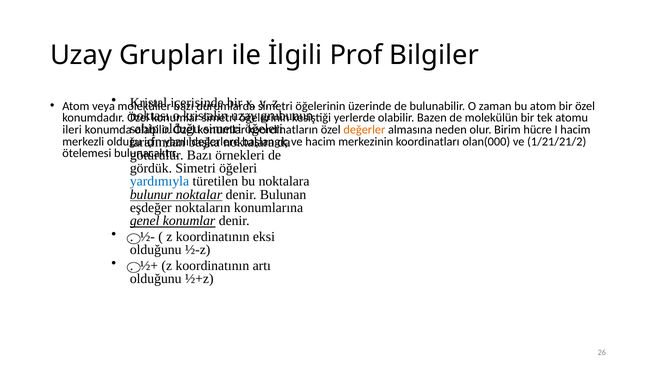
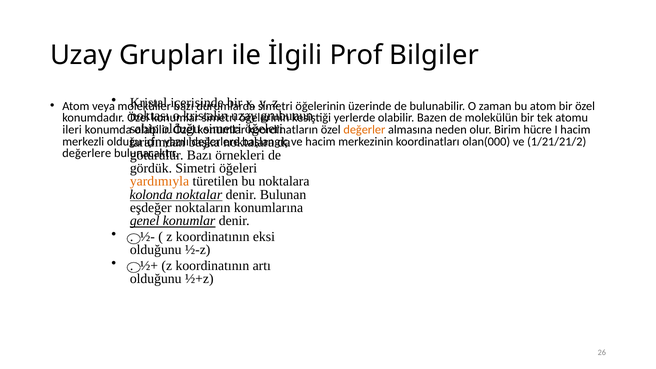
ötelemesi at (87, 153): ötelemesi -> değerlere
yardımıyla colour: blue -> orange
bulunur: bulunur -> kolonda
